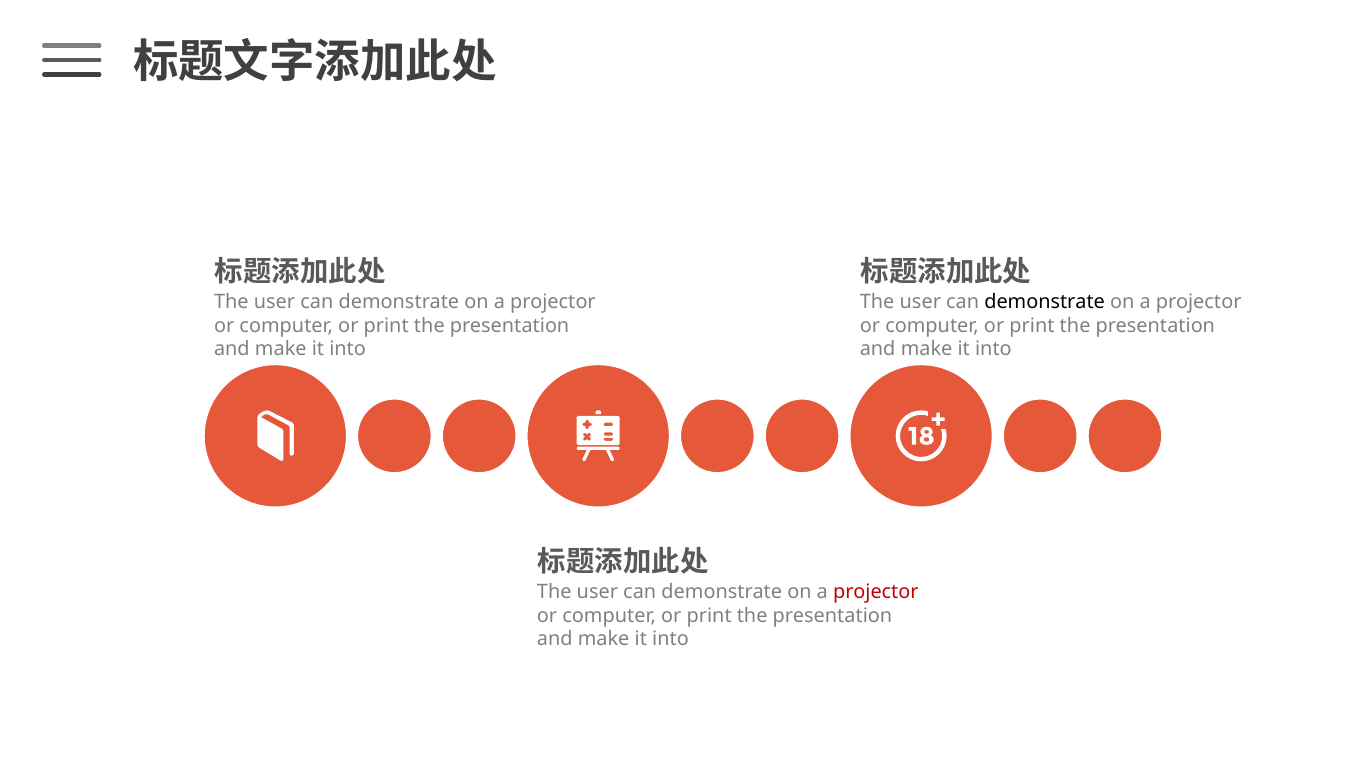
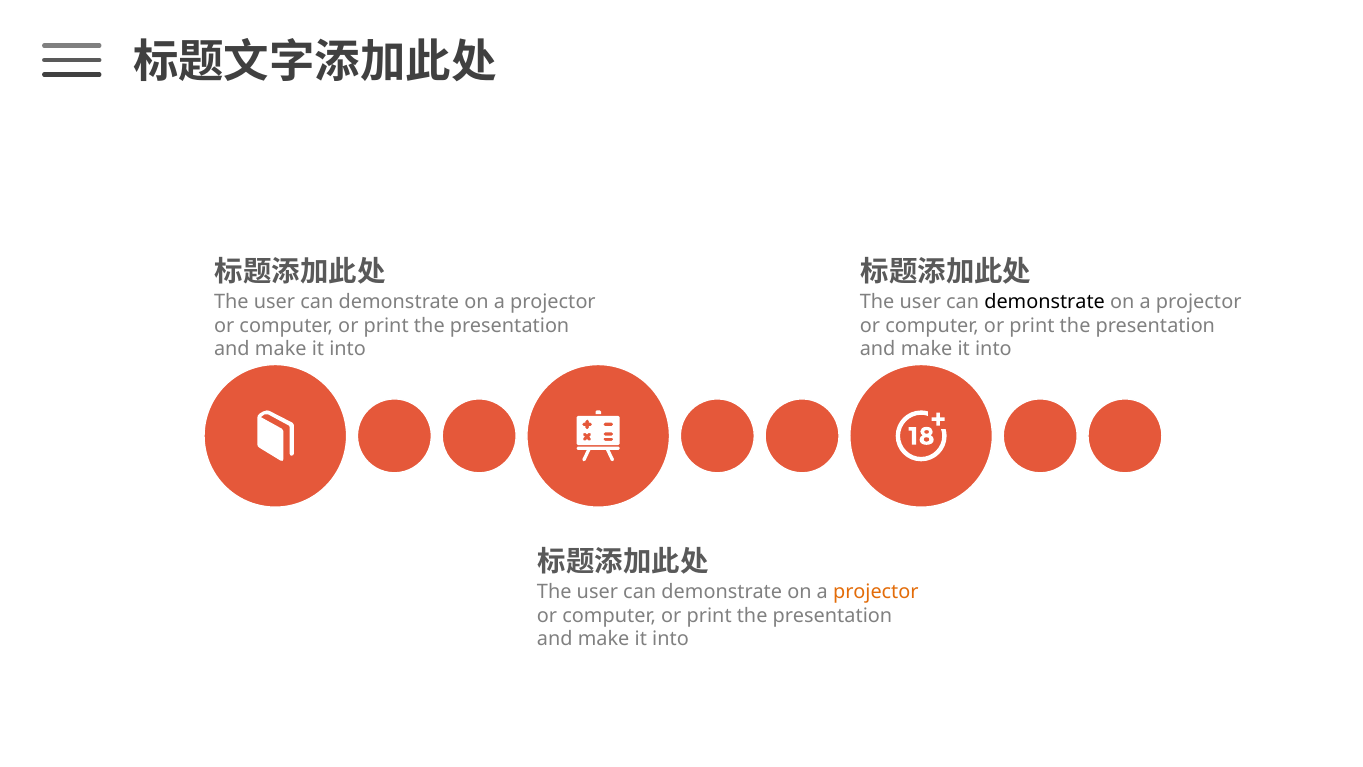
projector at (876, 591) colour: red -> orange
